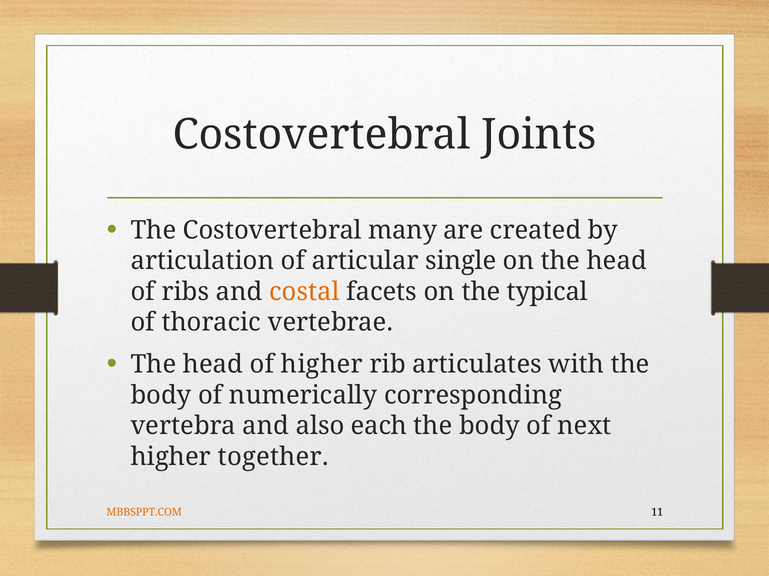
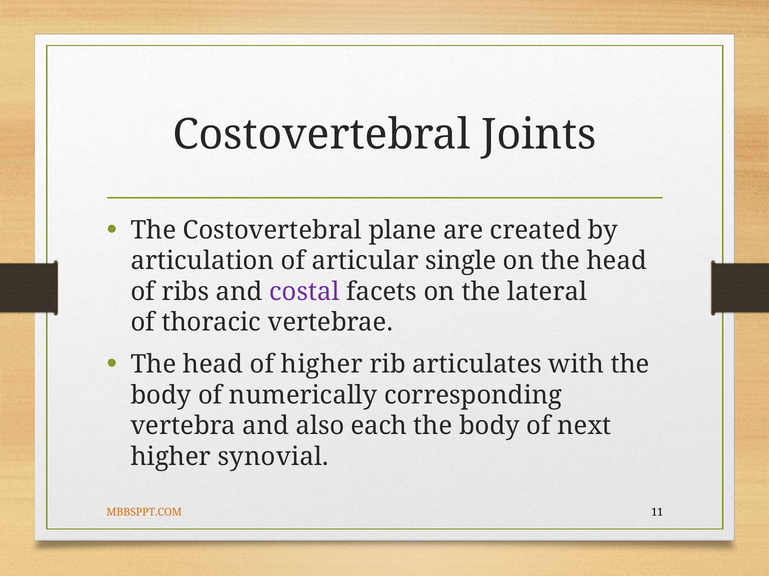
many: many -> plane
costal colour: orange -> purple
typical: typical -> lateral
together: together -> synovial
